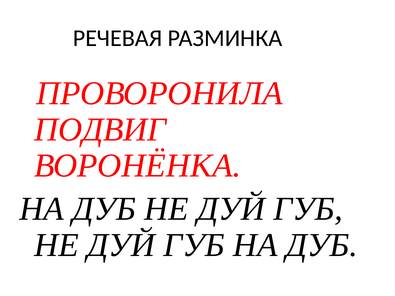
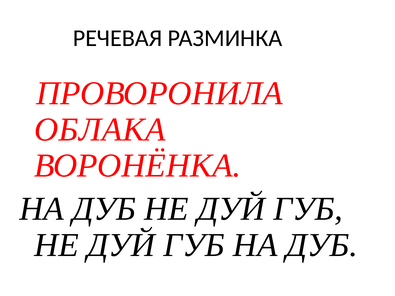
ПОДВИГ: ПОДВИГ -> ОБЛАКА
